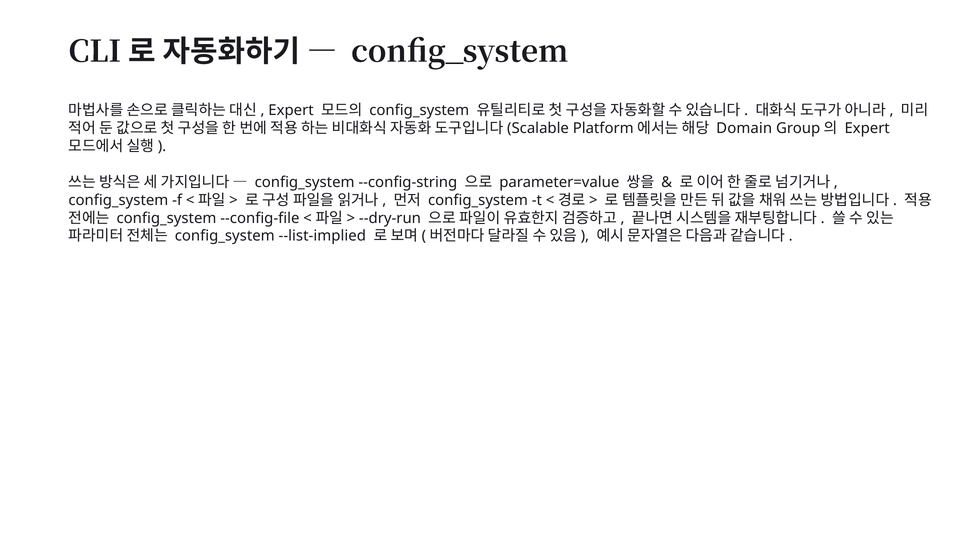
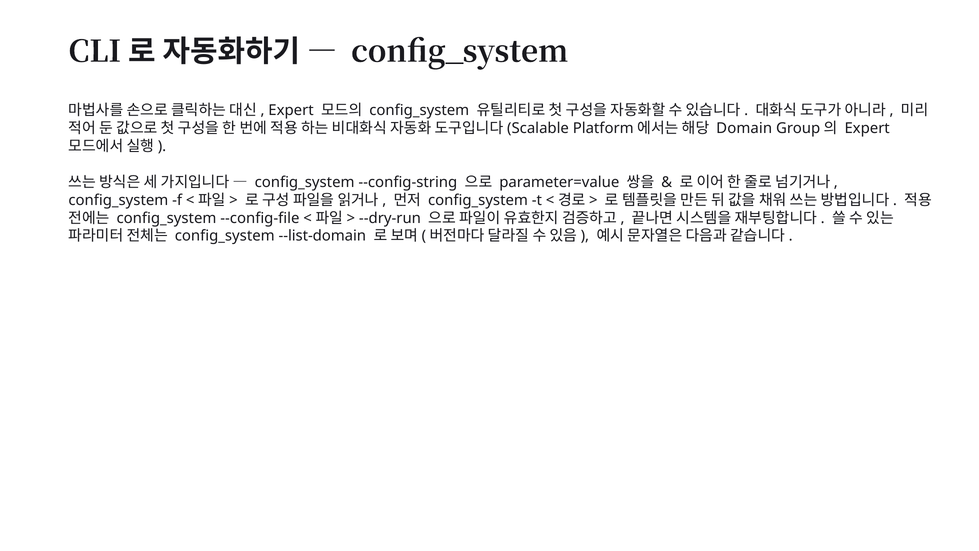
--list-implied: --list-implied -> --list-domain
